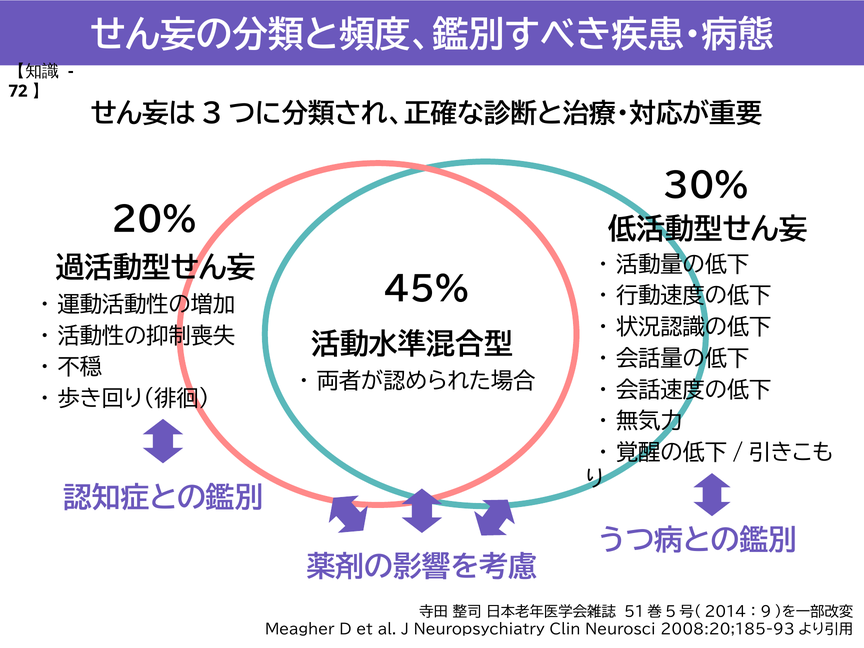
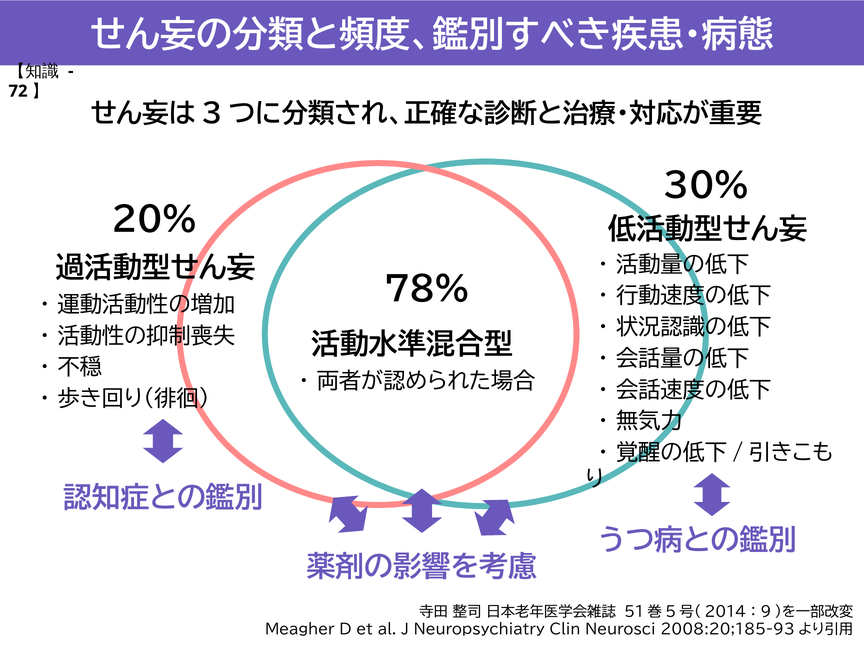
45%: 45% -> 78%
